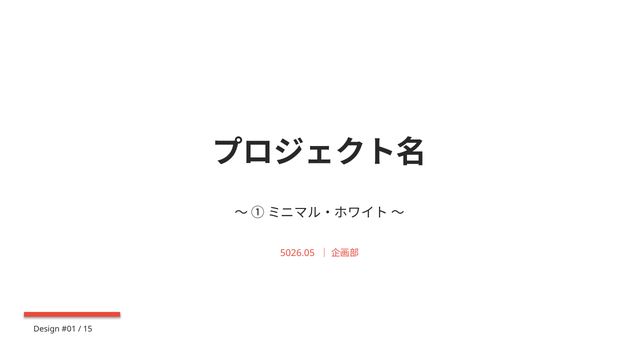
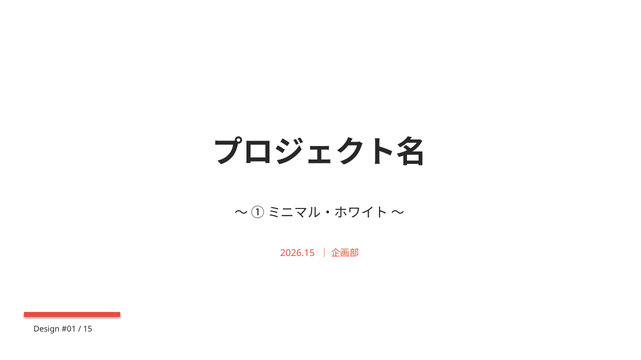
5026.05: 5026.05 -> 2026.15
